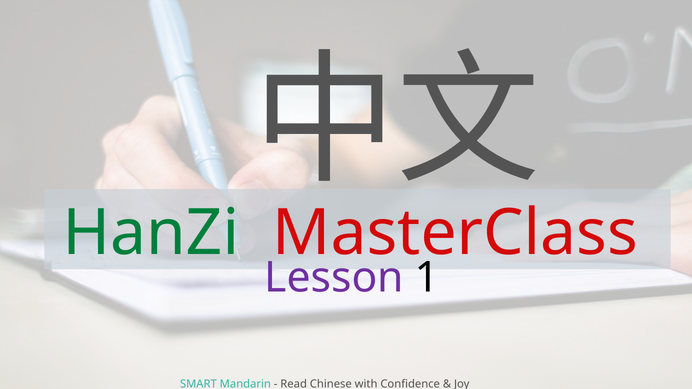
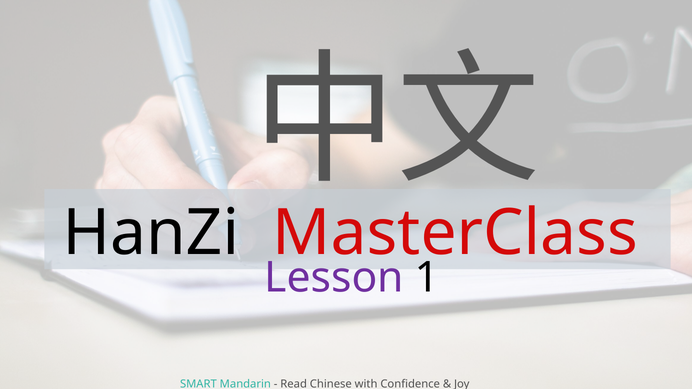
HanZi colour: green -> black
